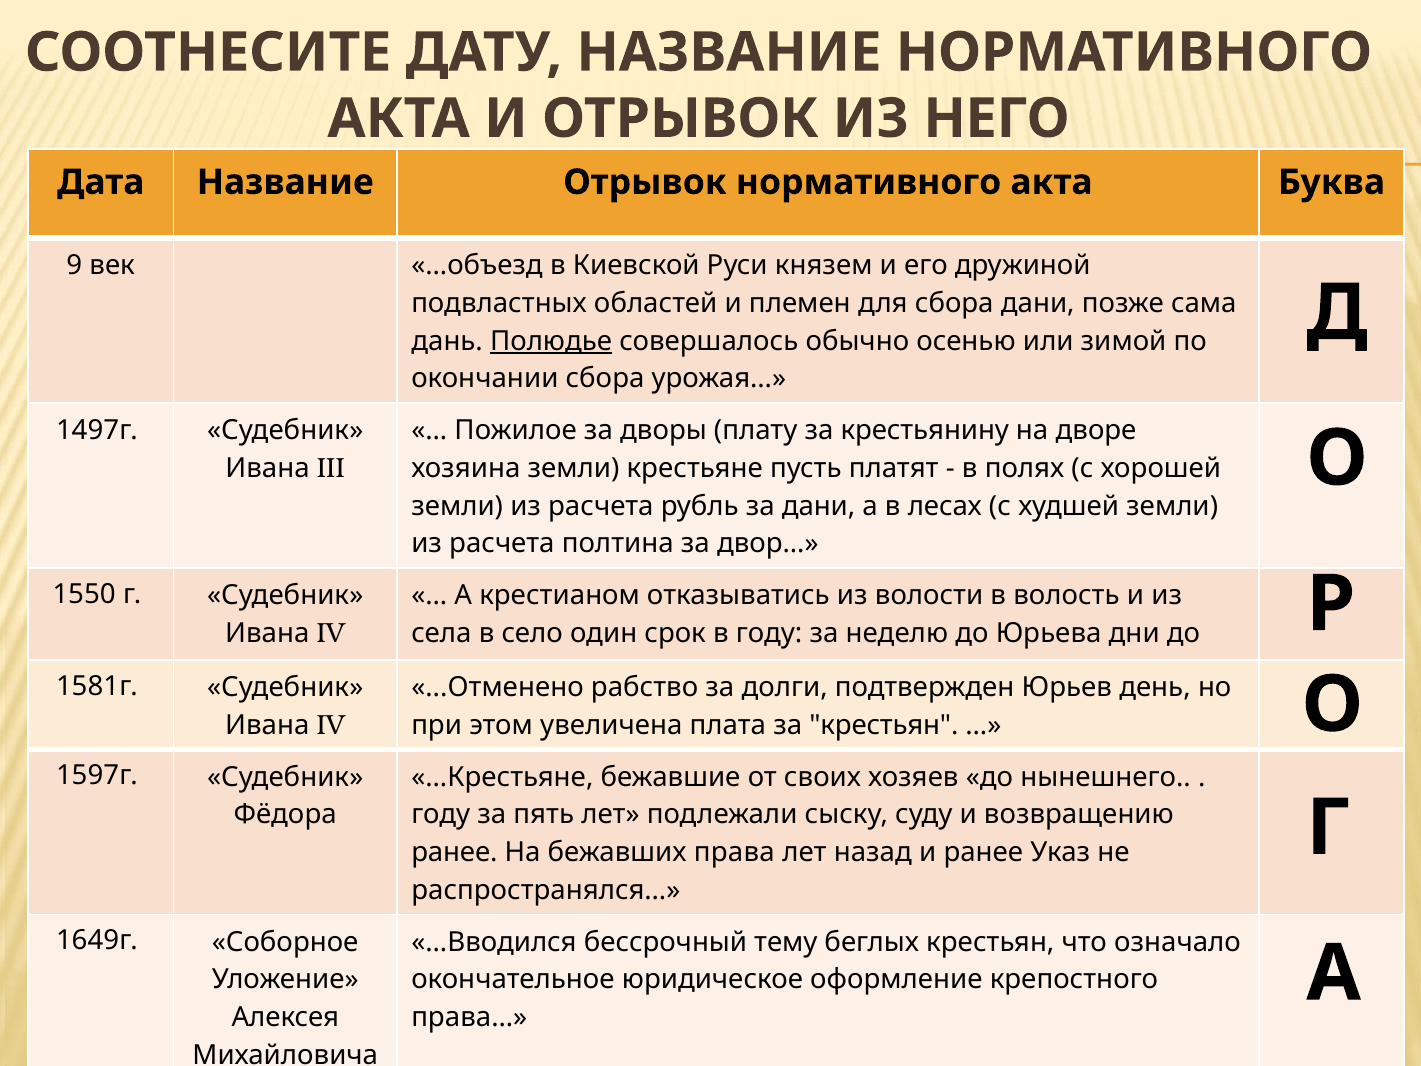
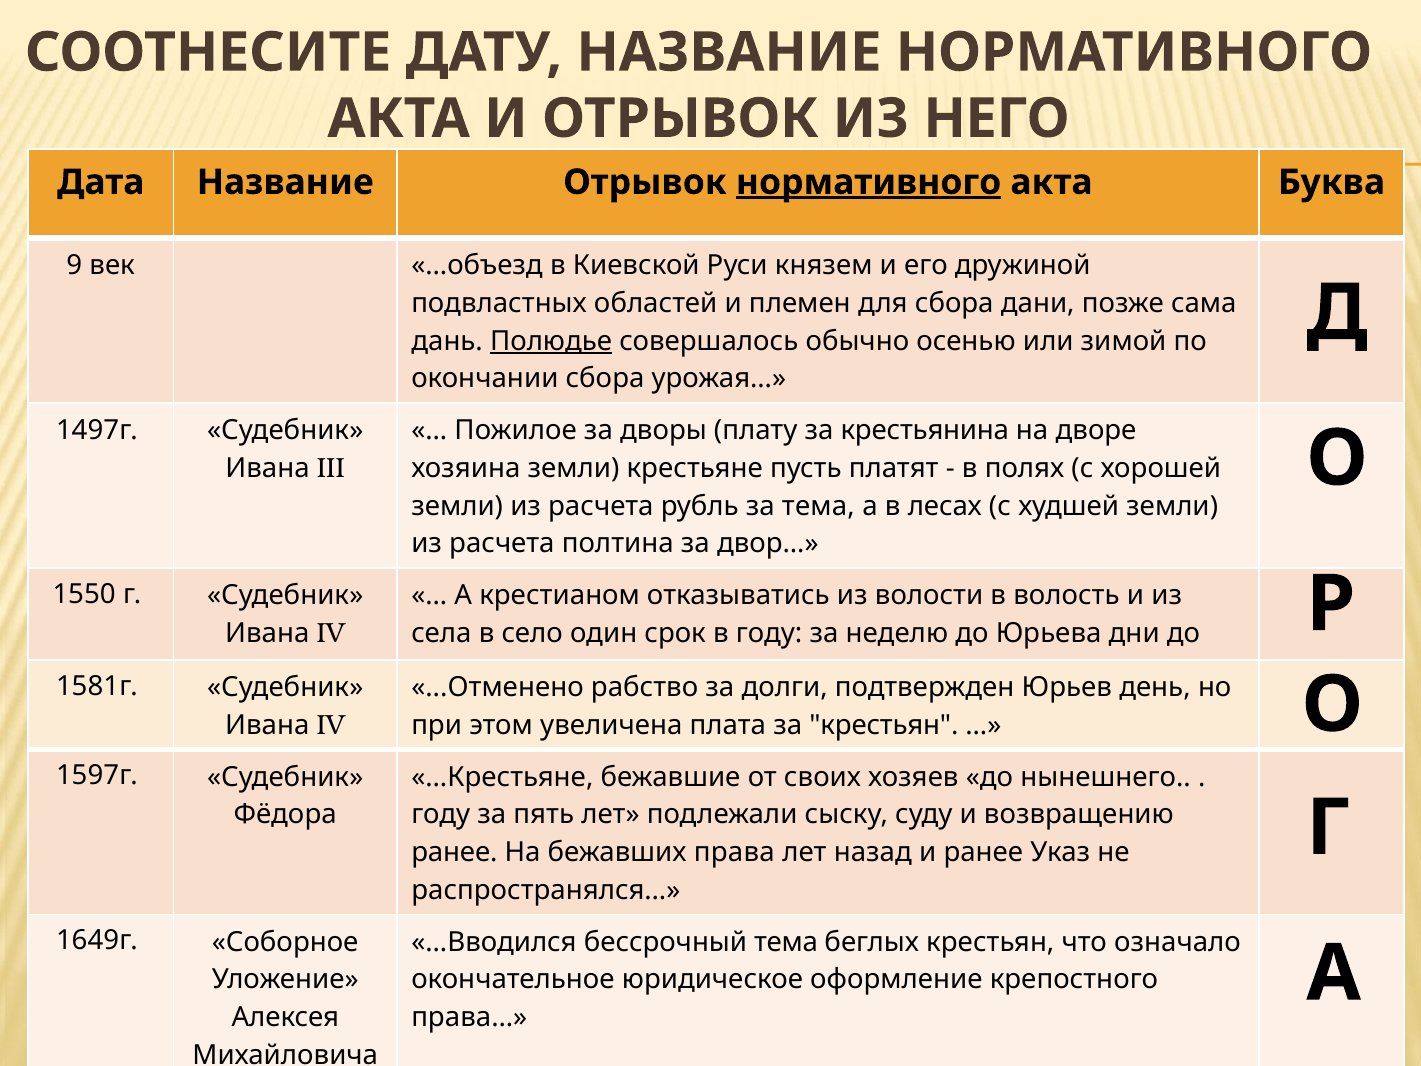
нормативного at (869, 182) underline: none -> present
крестьянину: крестьянину -> крестьянина
за дани: дани -> тема
бессрочный тему: тему -> тема
